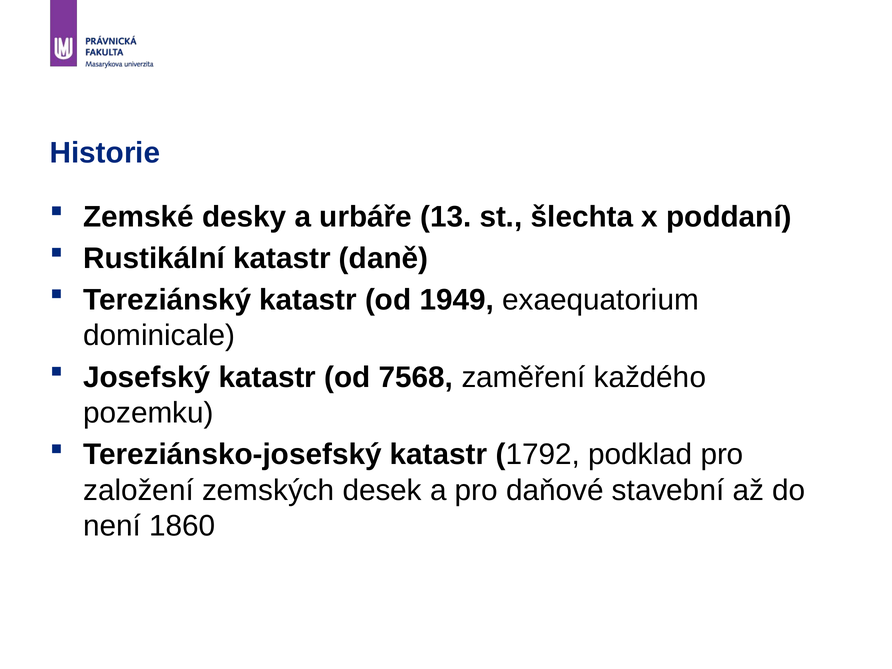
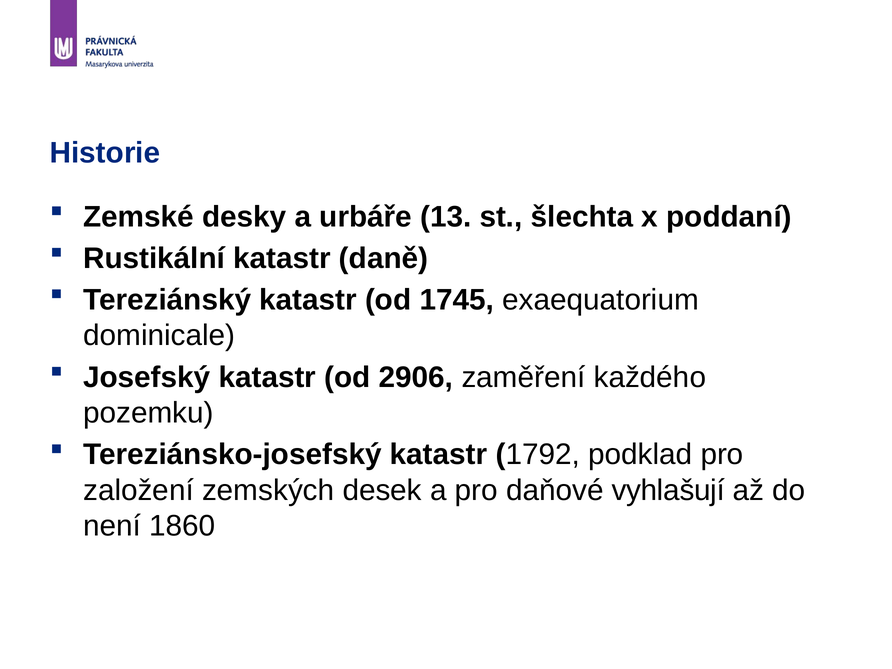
1949: 1949 -> 1745
7568: 7568 -> 2906
stavební: stavební -> vyhlašují
